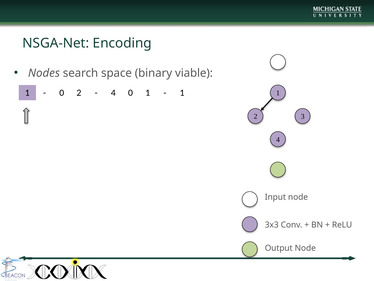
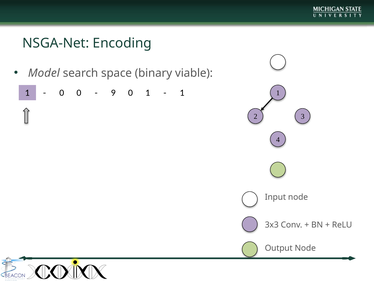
Nodes: Nodes -> Model
0 2: 2 -> 0
4 at (113, 93): 4 -> 9
